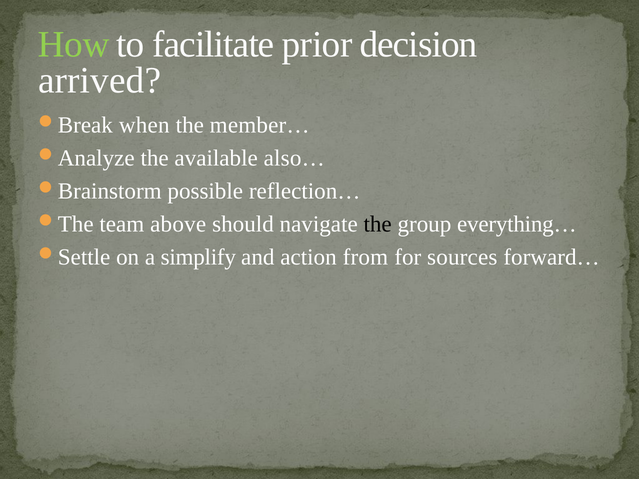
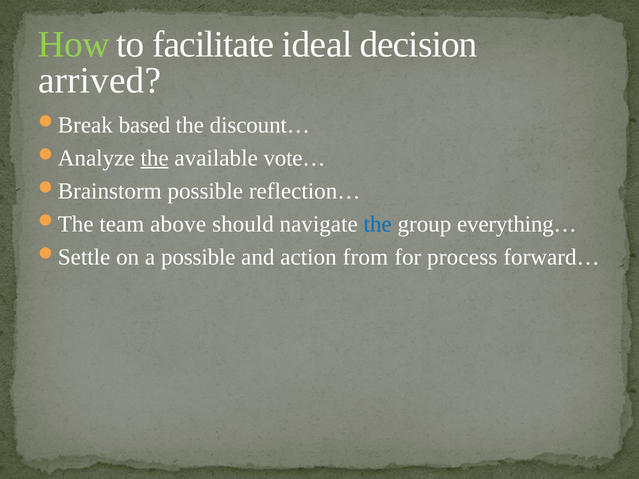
prior: prior -> ideal
when: when -> based
member…: member… -> discount…
the at (155, 158) underline: none -> present
also…: also… -> vote…
the at (378, 224) colour: black -> blue
a simplify: simplify -> possible
sources: sources -> process
